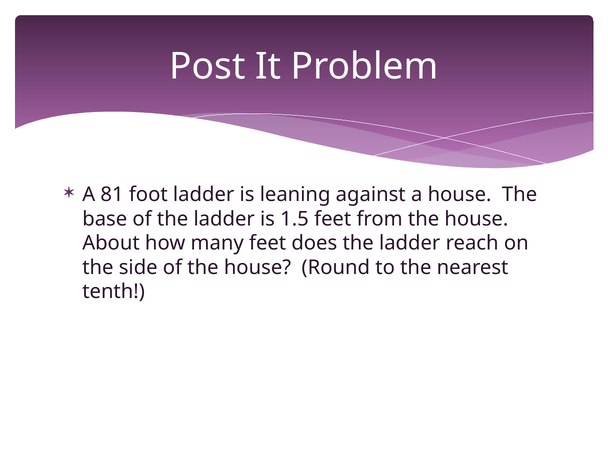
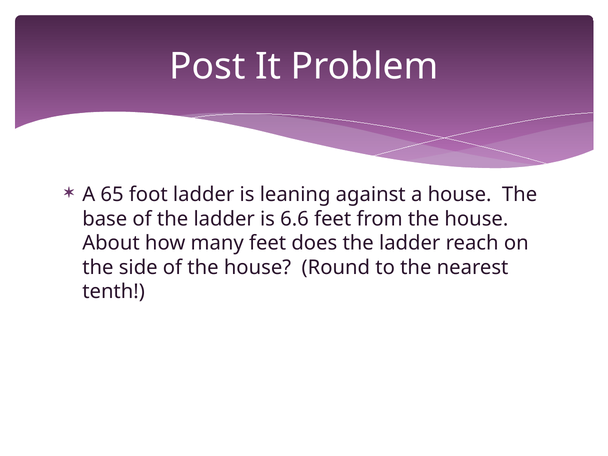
81: 81 -> 65
1.5: 1.5 -> 6.6
